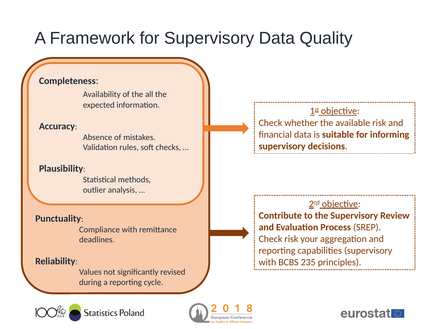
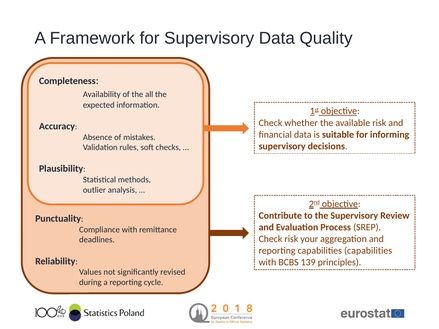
capabilities supervisory: supervisory -> capabilities
235: 235 -> 139
